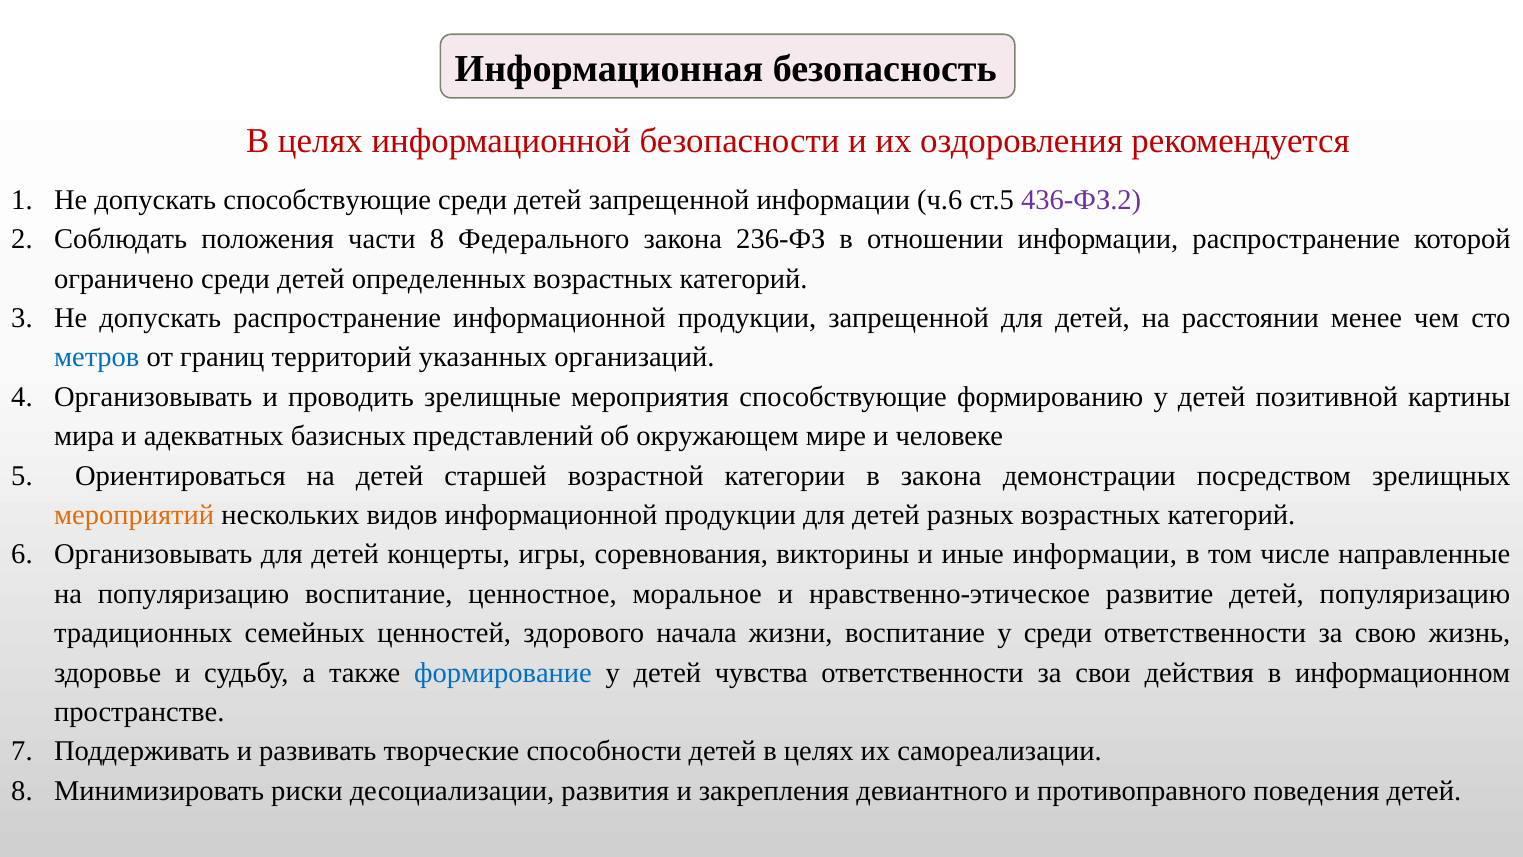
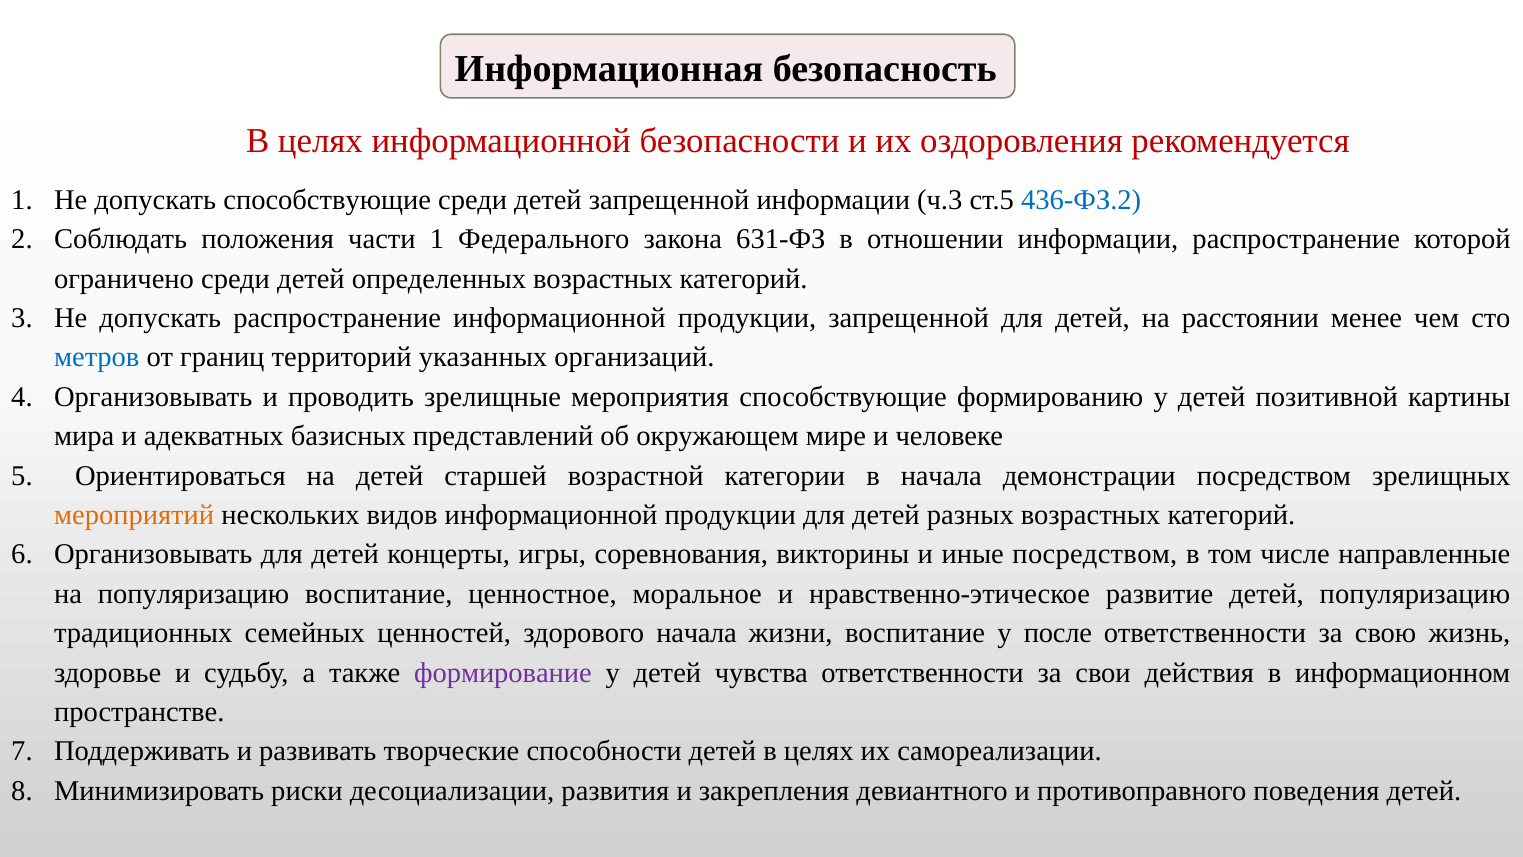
ч.6: ч.6 -> ч.3
436-ФЗ.2 colour: purple -> blue
части 8: 8 -> 1
236-ФЗ: 236-ФЗ -> 631-ФЗ
в закона: закона -> начала
иные информации: информации -> посредством
у среди: среди -> после
формирование colour: blue -> purple
